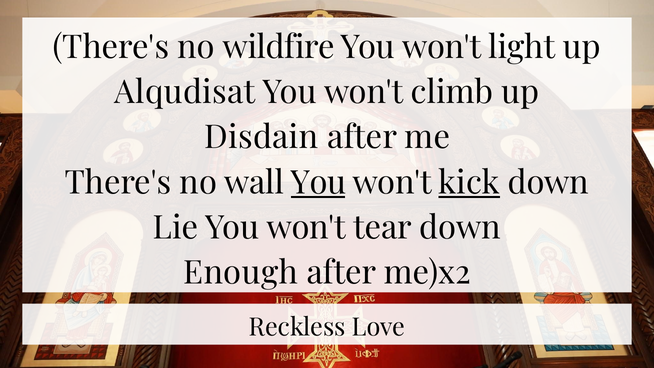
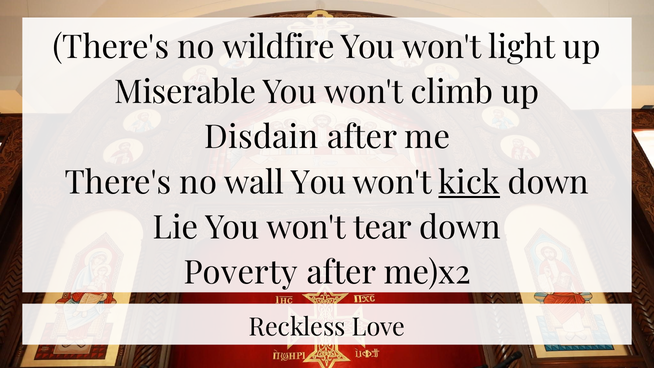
Alqudisat: Alqudisat -> Miserable
You at (318, 183) underline: present -> none
Enough: Enough -> Poverty
